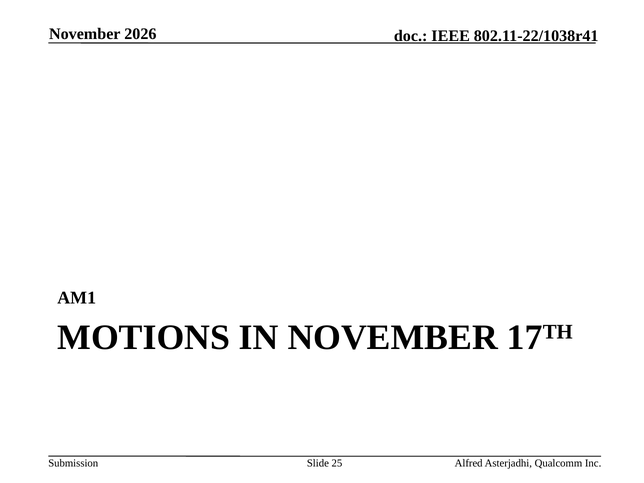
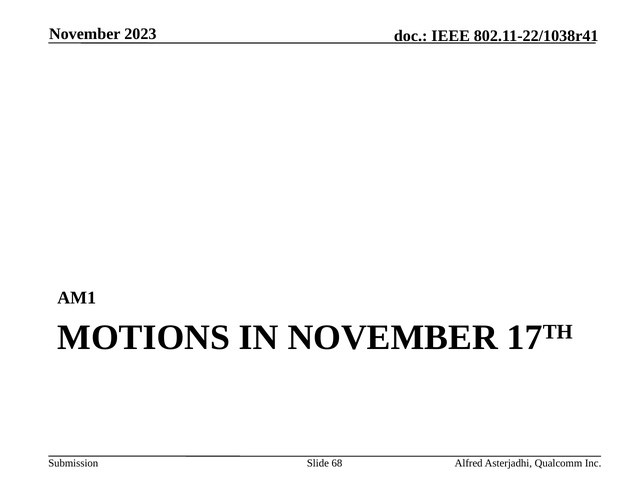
2026: 2026 -> 2023
25: 25 -> 68
